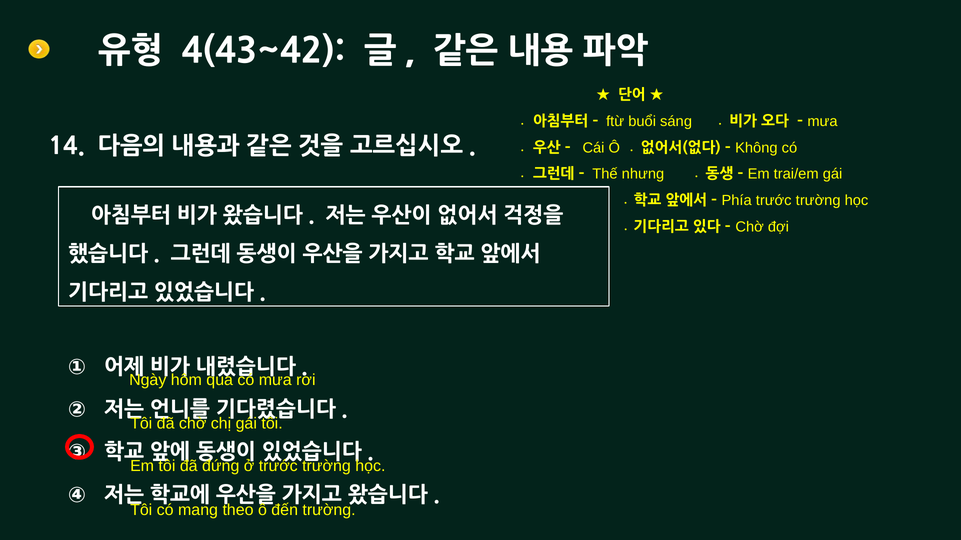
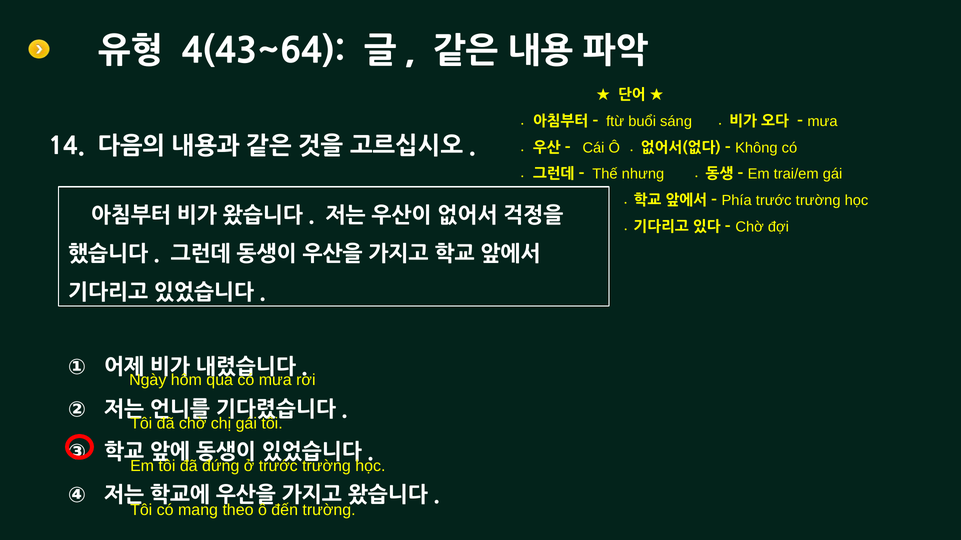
4(43~42: 4(43~42 -> 4(43~64
